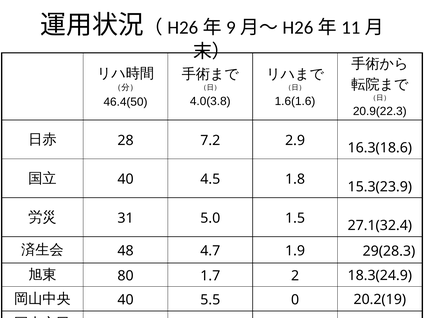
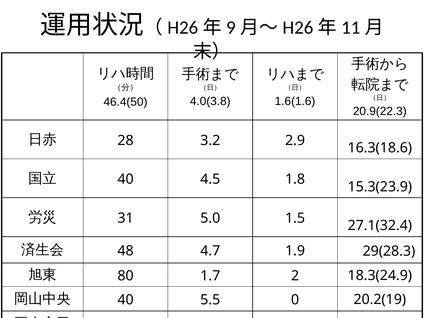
7.2: 7.2 -> 3.2
